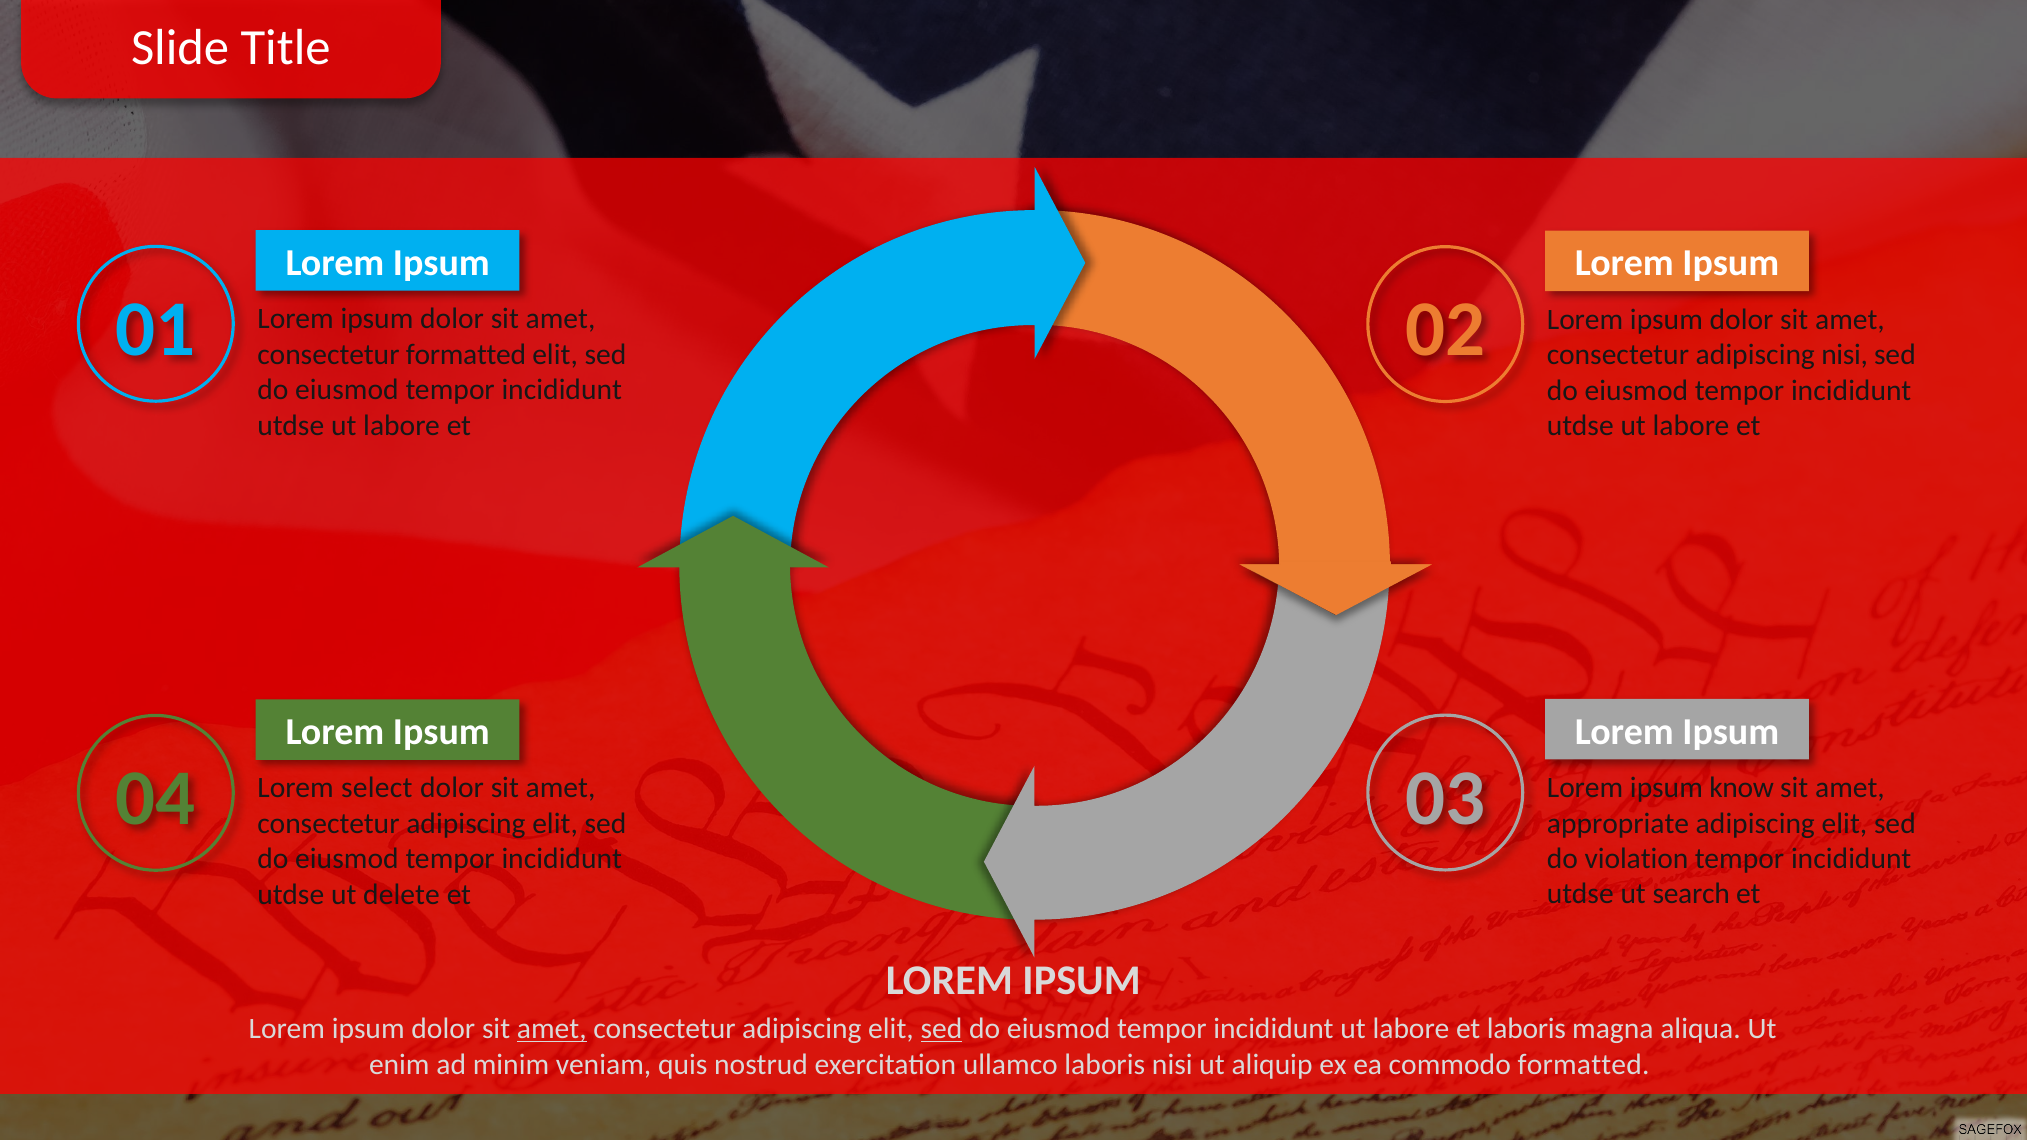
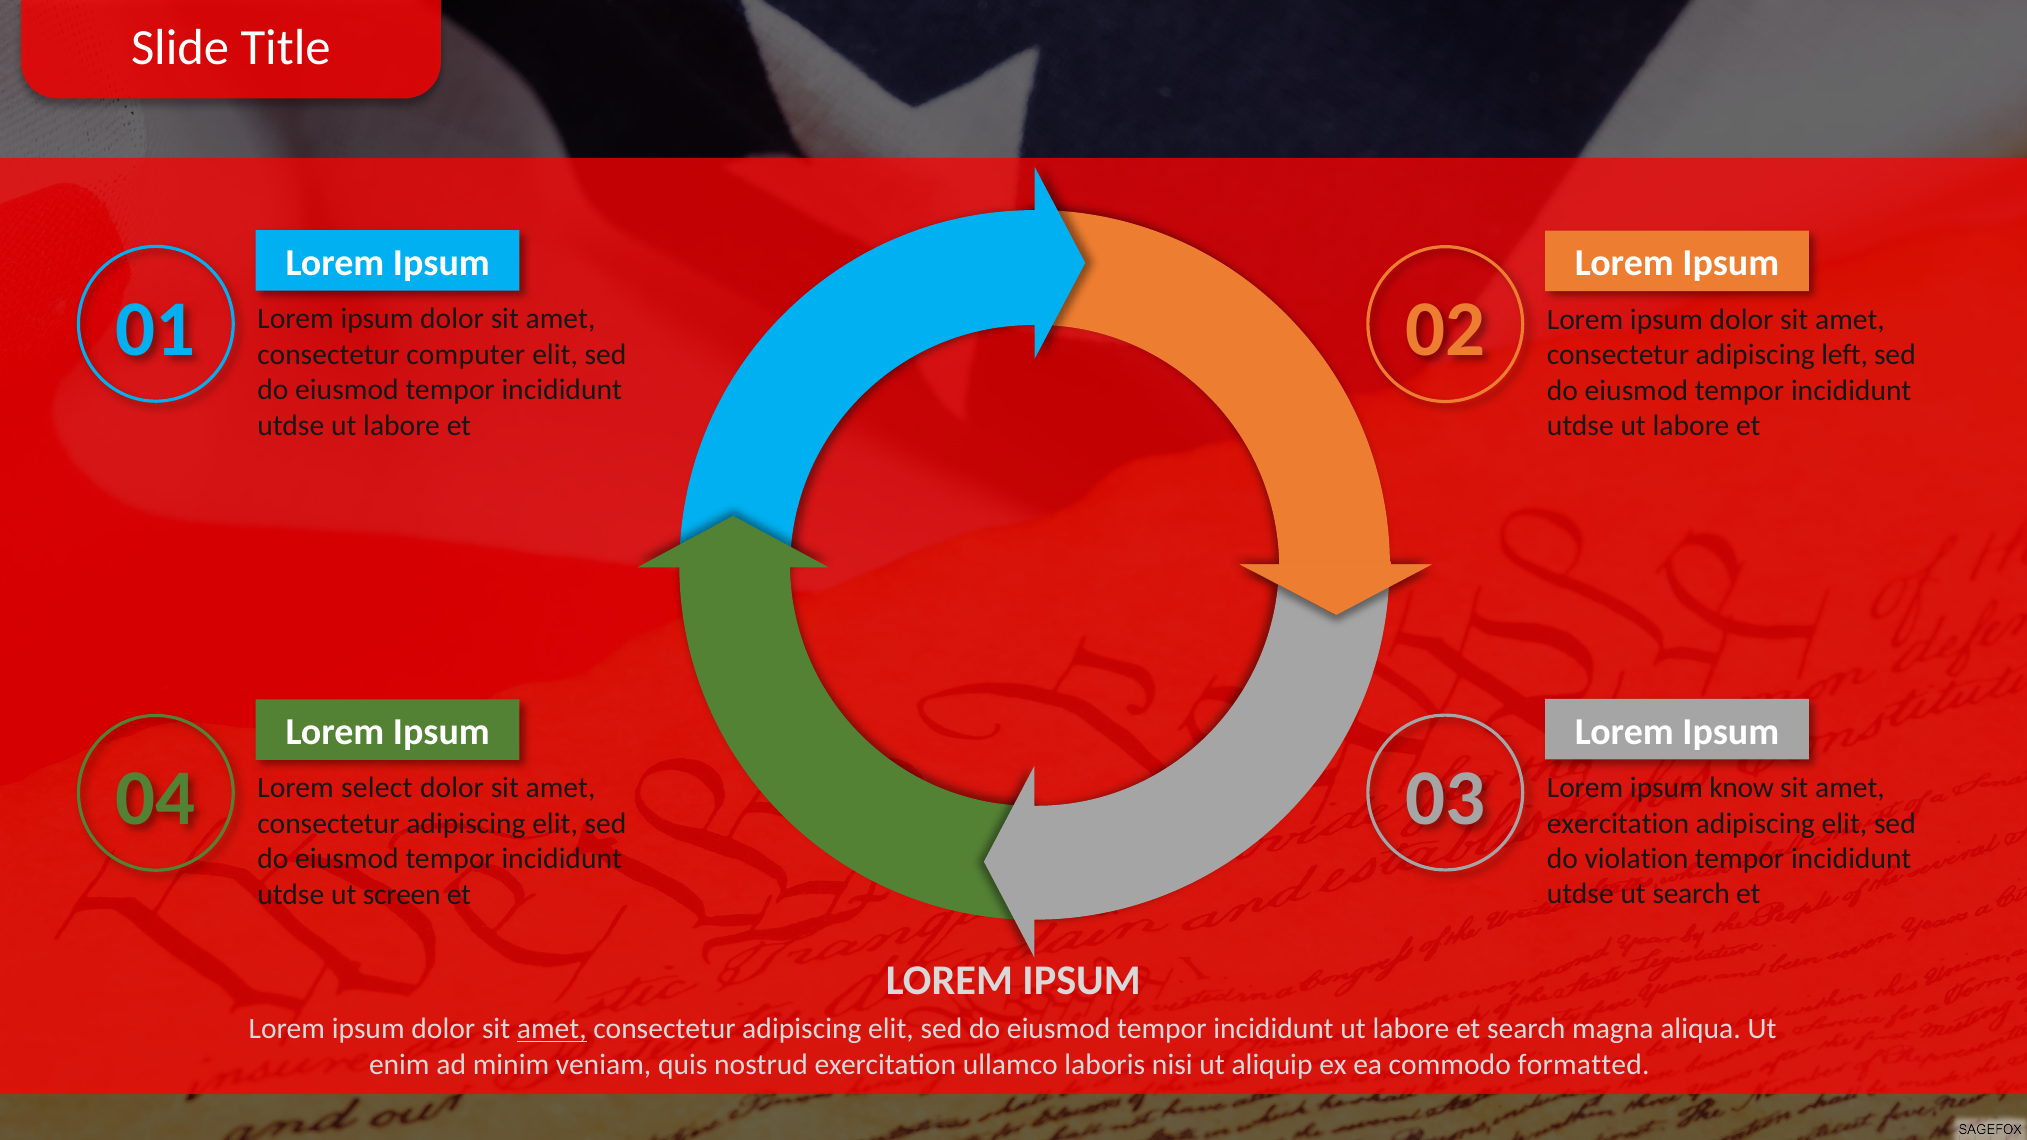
consectetur formatted: formatted -> computer
adipiscing nisi: nisi -> left
appropriate at (1618, 823): appropriate -> exercitation
delete: delete -> screen
sed at (942, 1029) underline: present -> none
et laboris: laboris -> search
